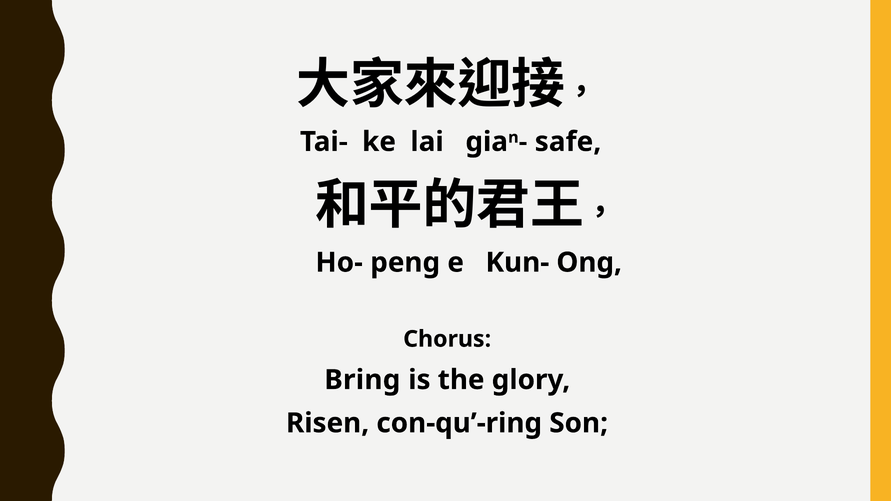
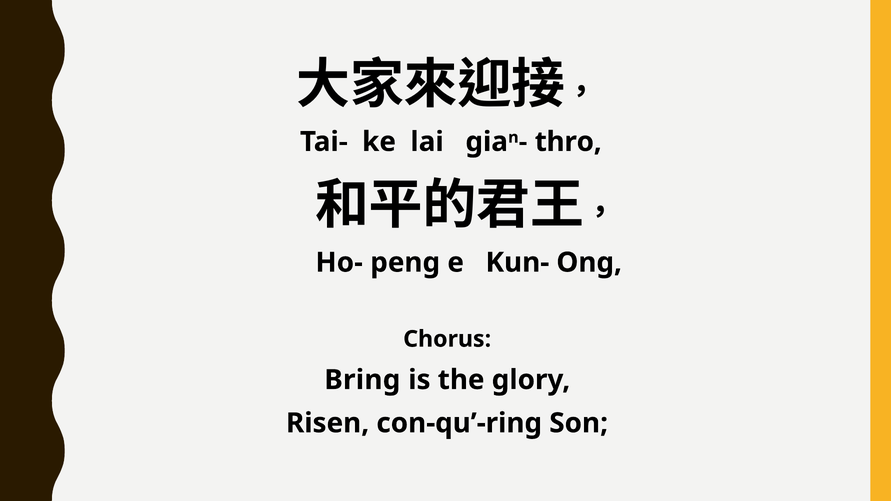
safe: safe -> thro
